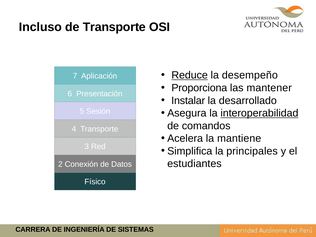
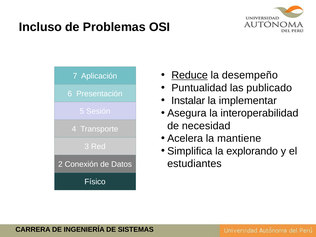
de Transporte: Transporte -> Problemas
Proporciona: Proporciona -> Puntualidad
mantener: mantener -> publicado
desarrollado: desarrollado -> implementar
interoperabilidad underline: present -> none
comandos: comandos -> necesidad
principales: principales -> explorando
